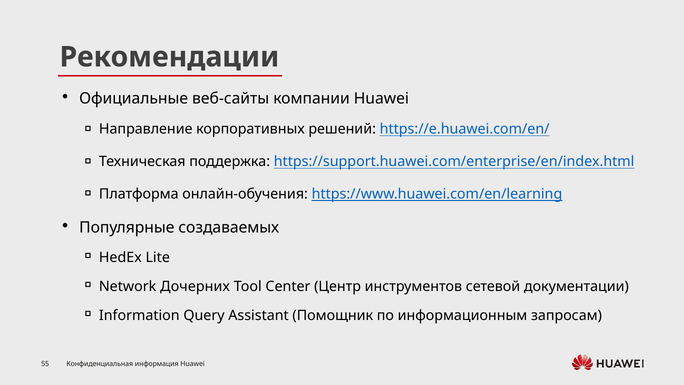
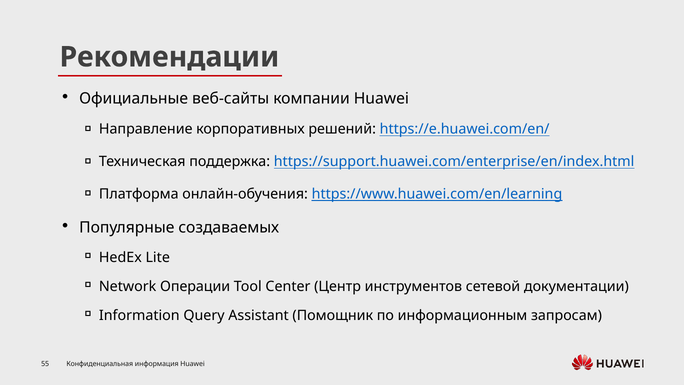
Дочерних: Дочерних -> Операции
